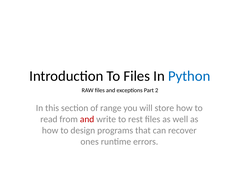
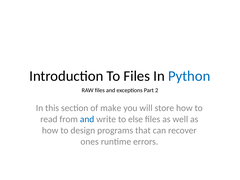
range: range -> make
and at (87, 119) colour: red -> blue
rest: rest -> else
